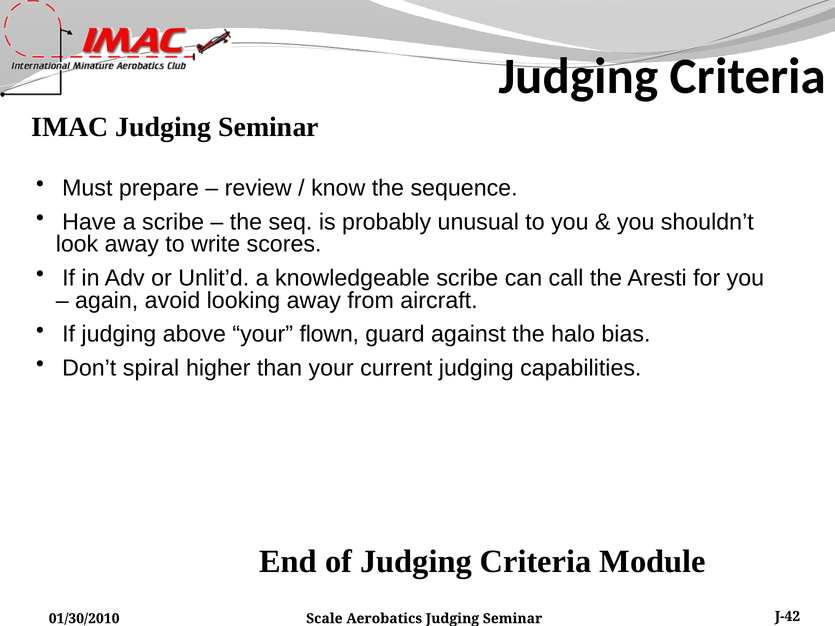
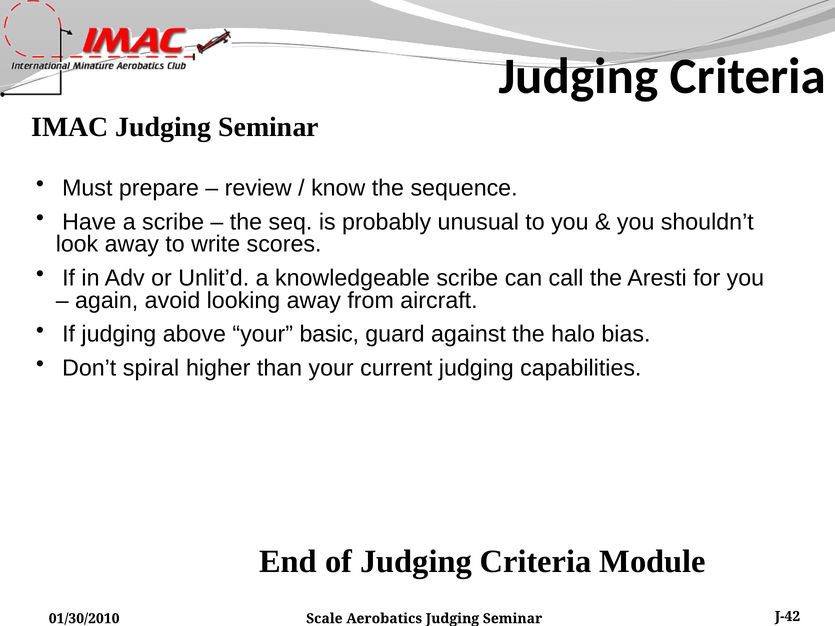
flown: flown -> basic
